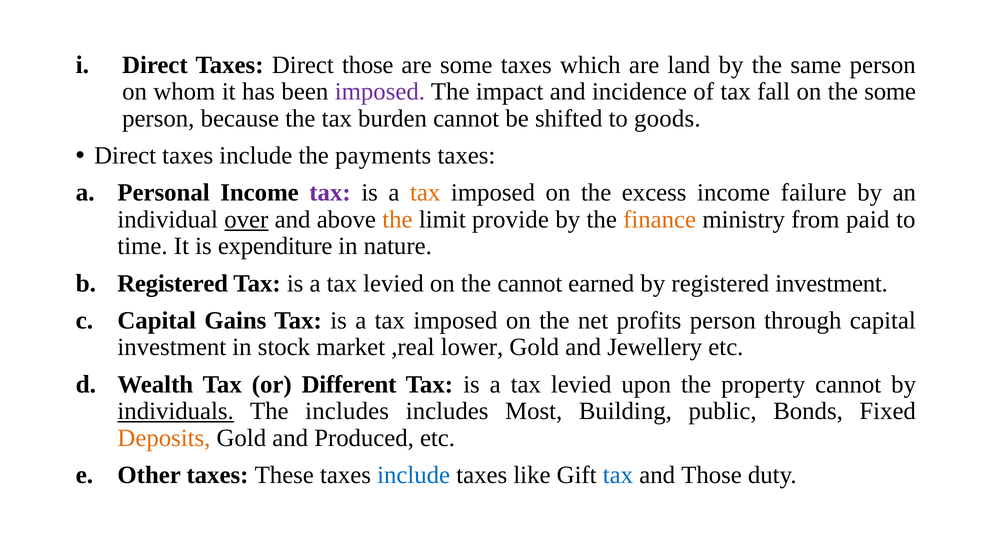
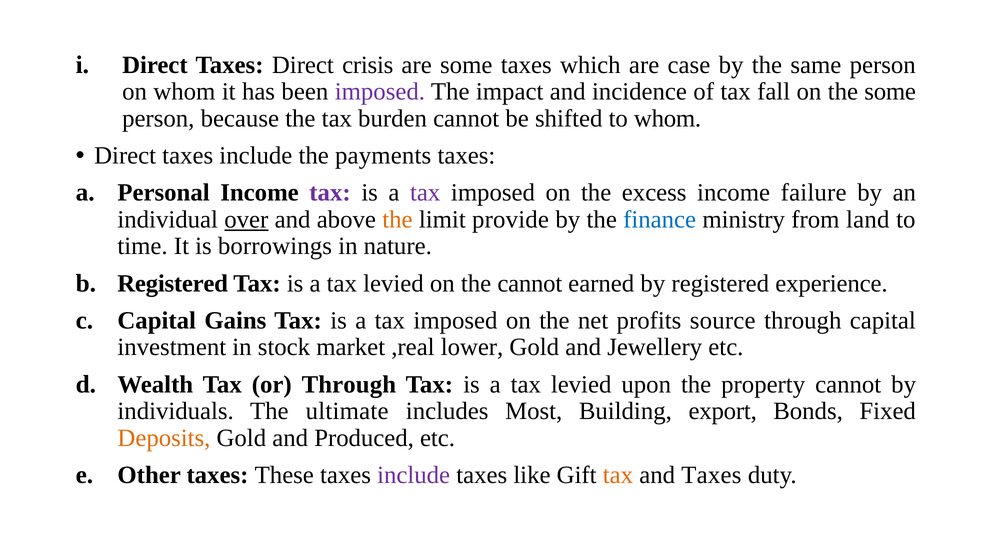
Direct those: those -> crisis
land: land -> case
to goods: goods -> whom
tax at (425, 193) colour: orange -> purple
finance colour: orange -> blue
paid: paid -> land
expenditure: expenditure -> borrowings
registered investment: investment -> experience
profits person: person -> source
or Different: Different -> Through
individuals underline: present -> none
The includes: includes -> ultimate
public: public -> export
include at (414, 475) colour: blue -> purple
tax at (618, 475) colour: blue -> orange
and Those: Those -> Taxes
